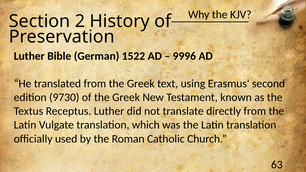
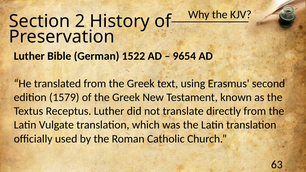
9996: 9996 -> 9654
9730: 9730 -> 1579
